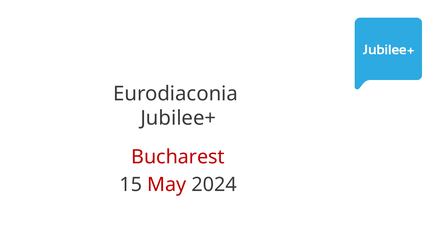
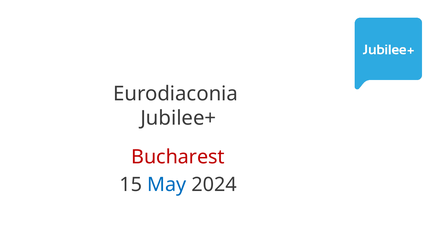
May colour: red -> blue
